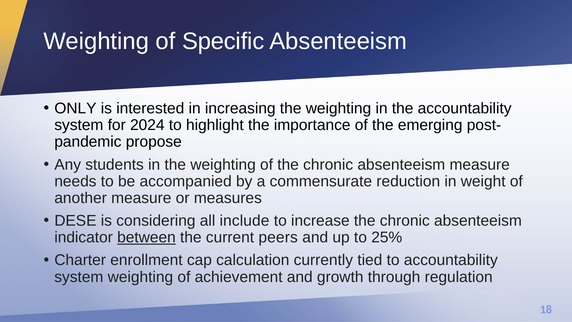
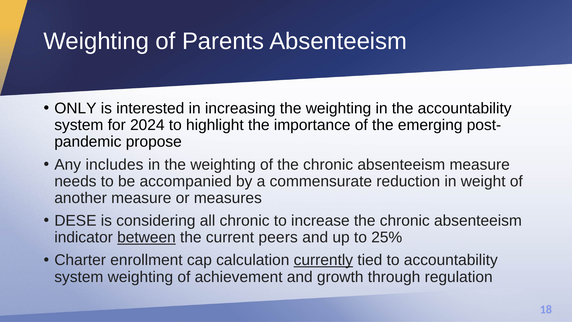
Specific: Specific -> Parents
students: students -> includes
all include: include -> chronic
currently underline: none -> present
